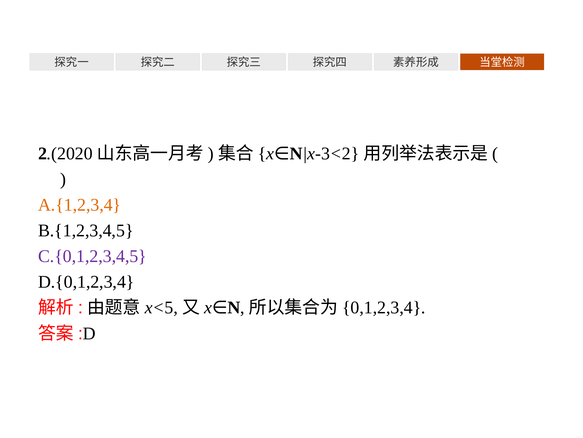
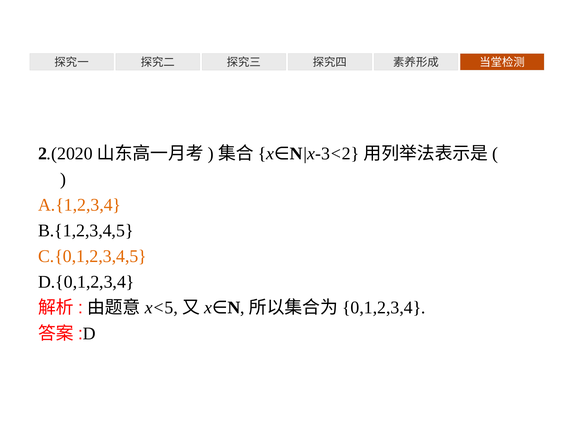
C.{0,1,2,3,4,5 colour: purple -> orange
